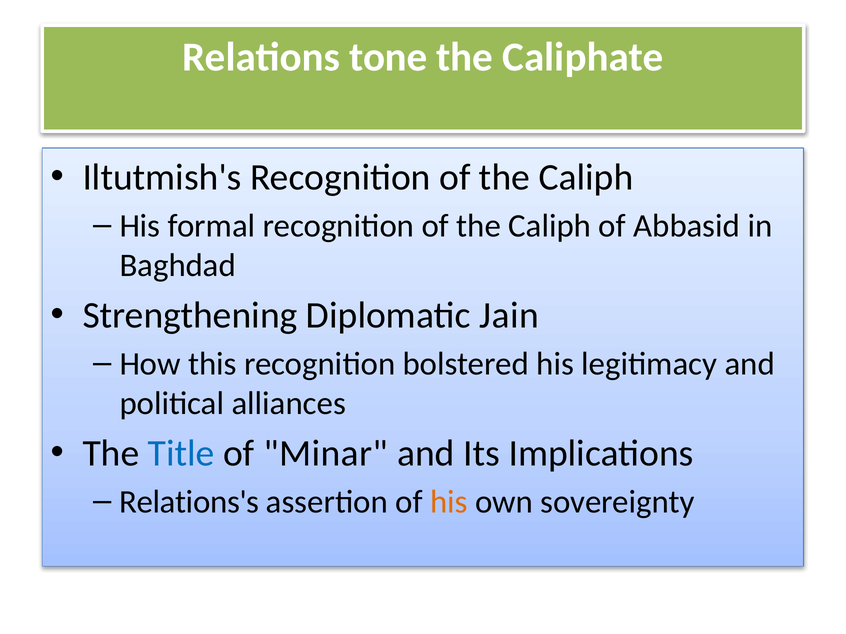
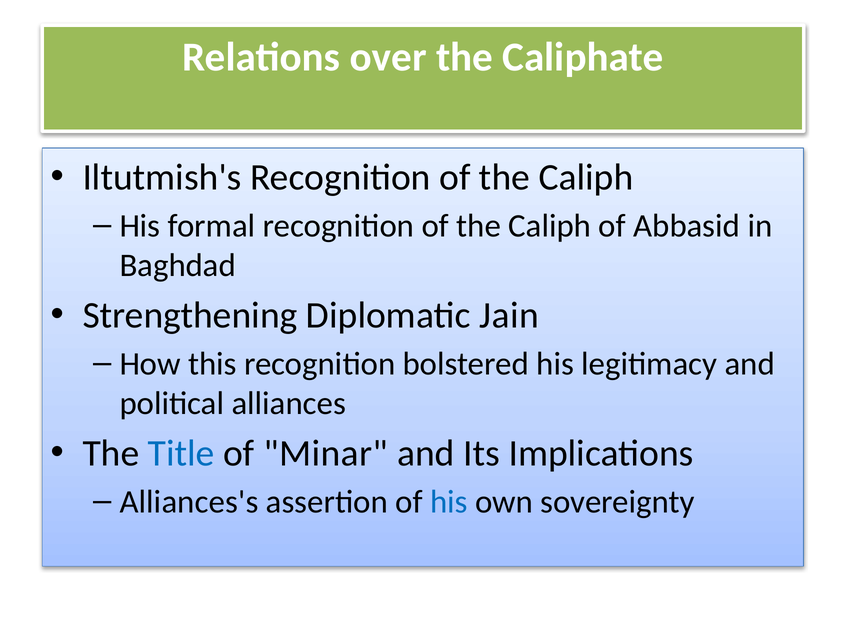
tone: tone -> over
Relations's: Relations's -> Alliances's
his at (449, 502) colour: orange -> blue
